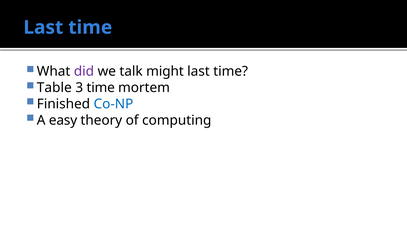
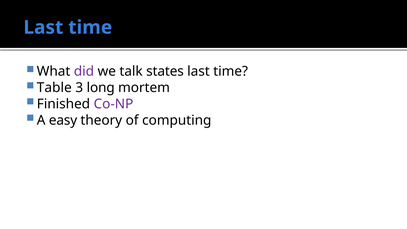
might: might -> states
3 time: time -> long
Co-NP colour: blue -> purple
